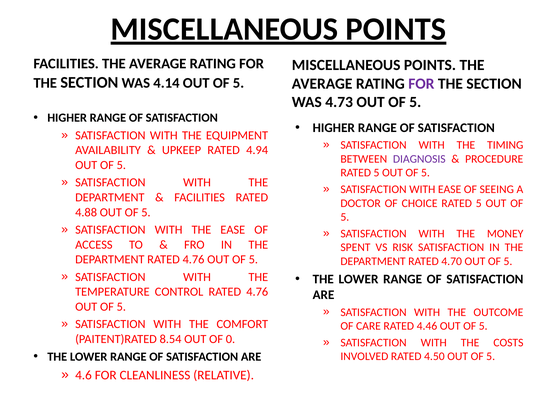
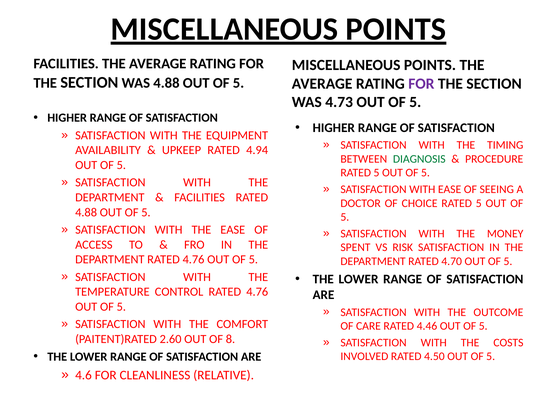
WAS 4.14: 4.14 -> 4.88
DIAGNOSIS colour: purple -> green
8.54: 8.54 -> 2.60
0: 0 -> 8
